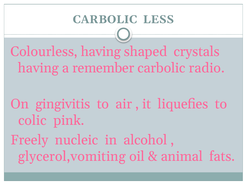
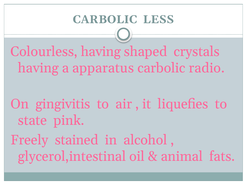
remember: remember -> apparatus
colic: colic -> state
nucleic: nucleic -> stained
glycerol,vomiting: glycerol,vomiting -> glycerol,intestinal
